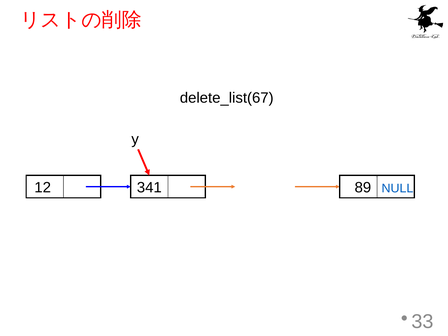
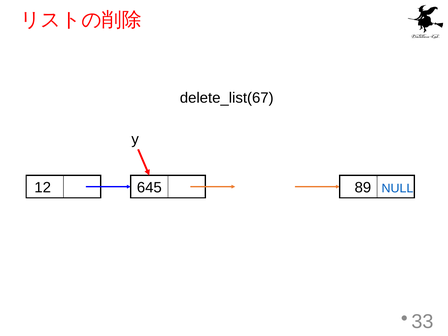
341: 341 -> 645
